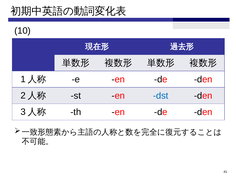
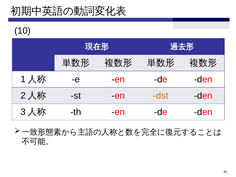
dst colour: blue -> orange
